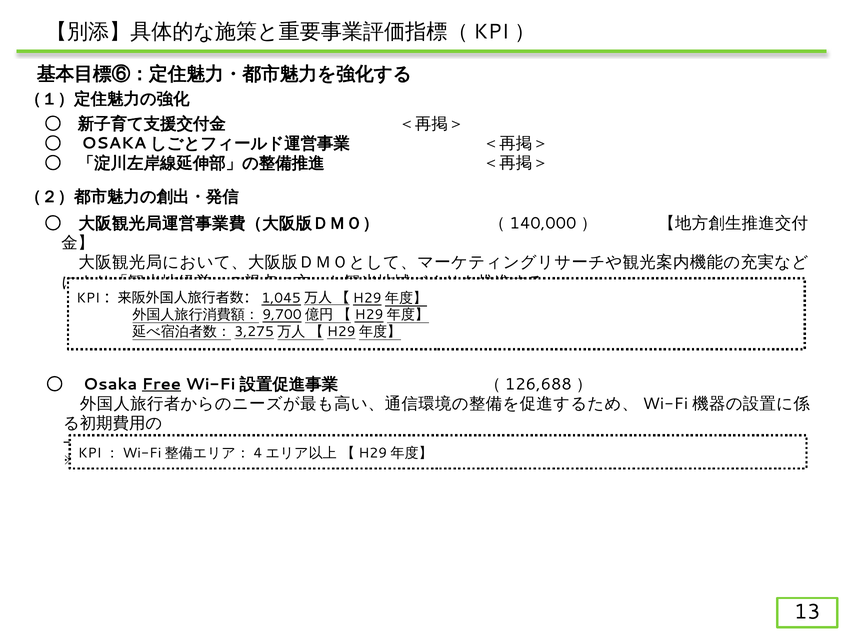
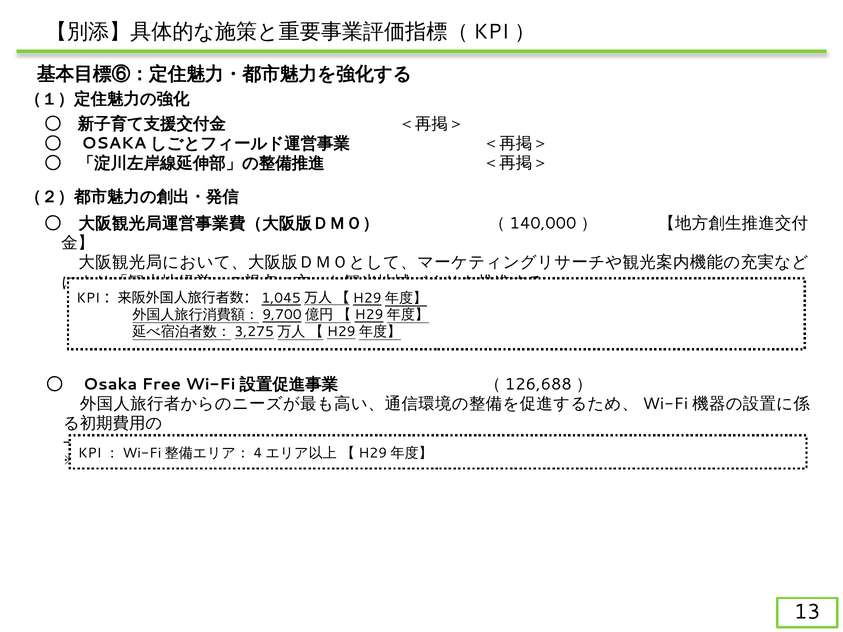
Free underline: present -> none
